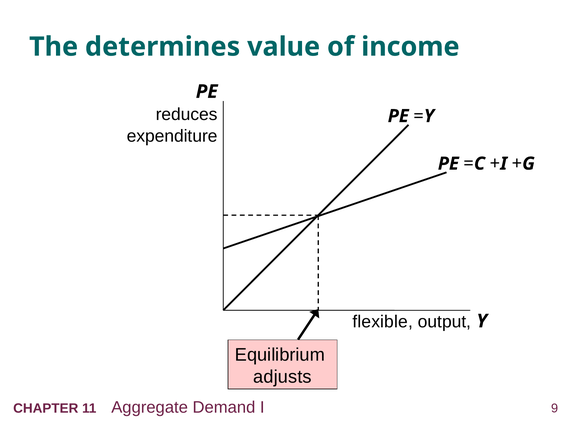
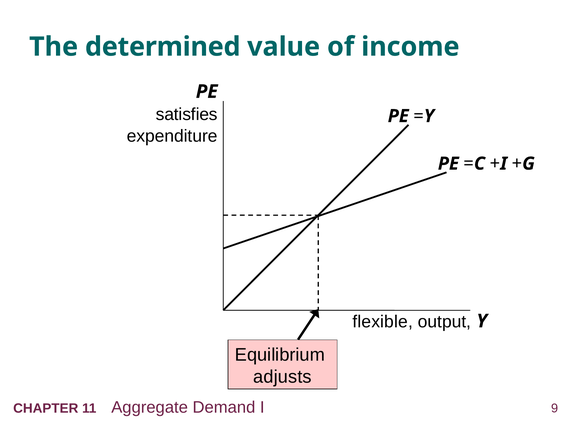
determines: determines -> determined
reduces: reduces -> satisfies
